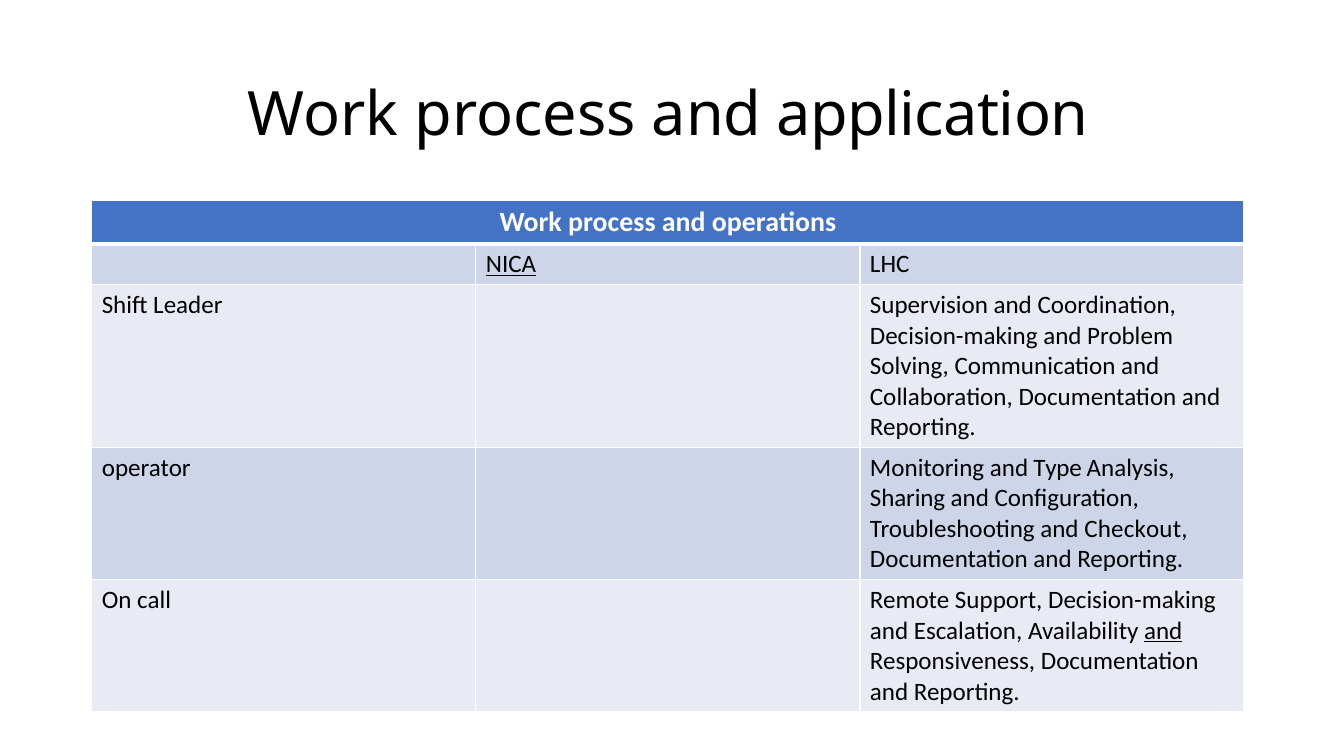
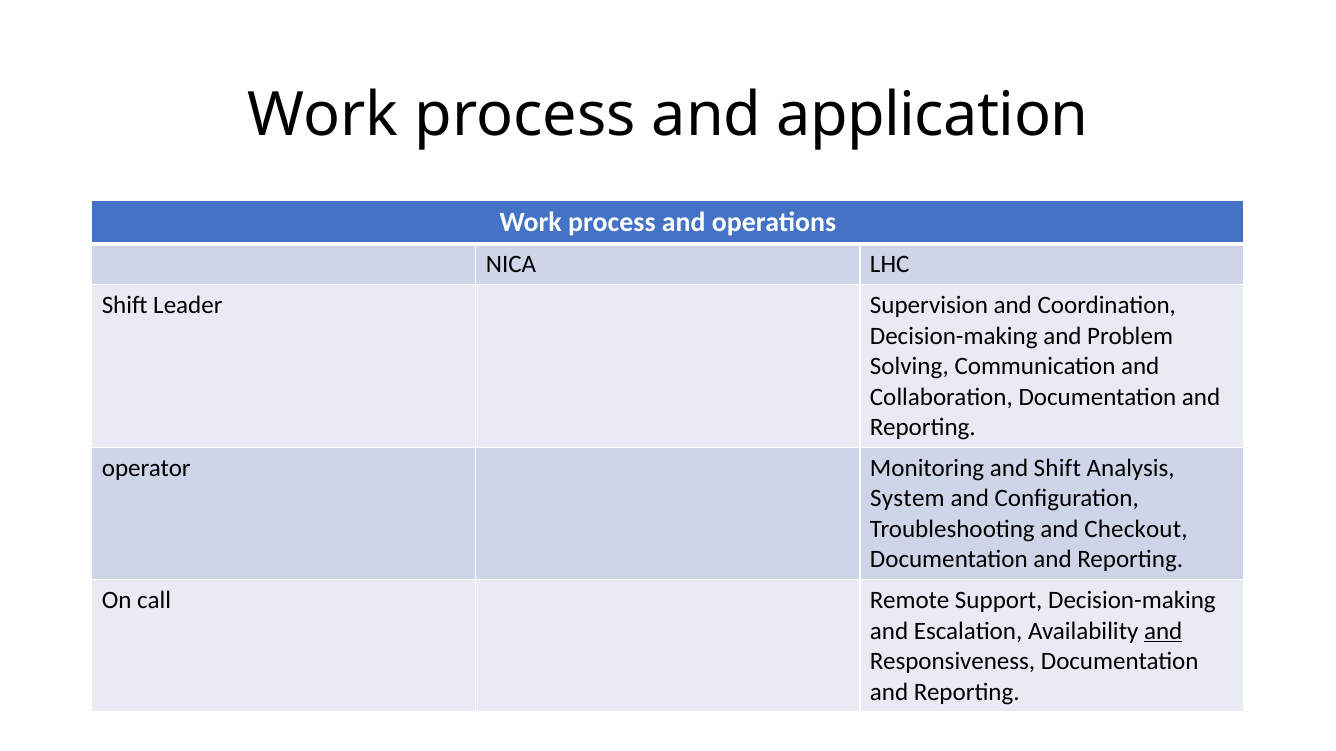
NICA underline: present -> none
and Type: Type -> Shift
Sharing: Sharing -> System
